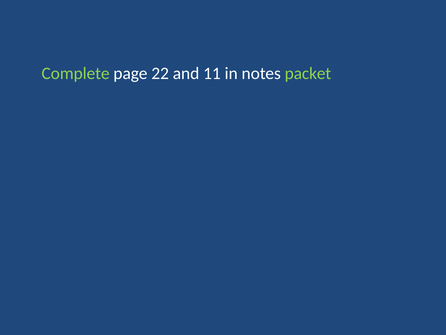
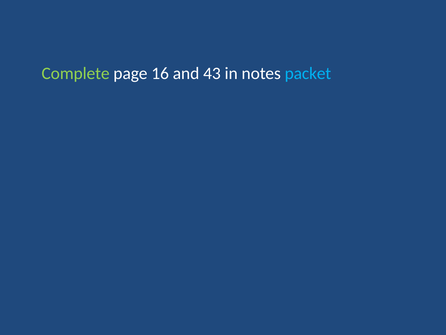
22: 22 -> 16
11: 11 -> 43
packet colour: light green -> light blue
